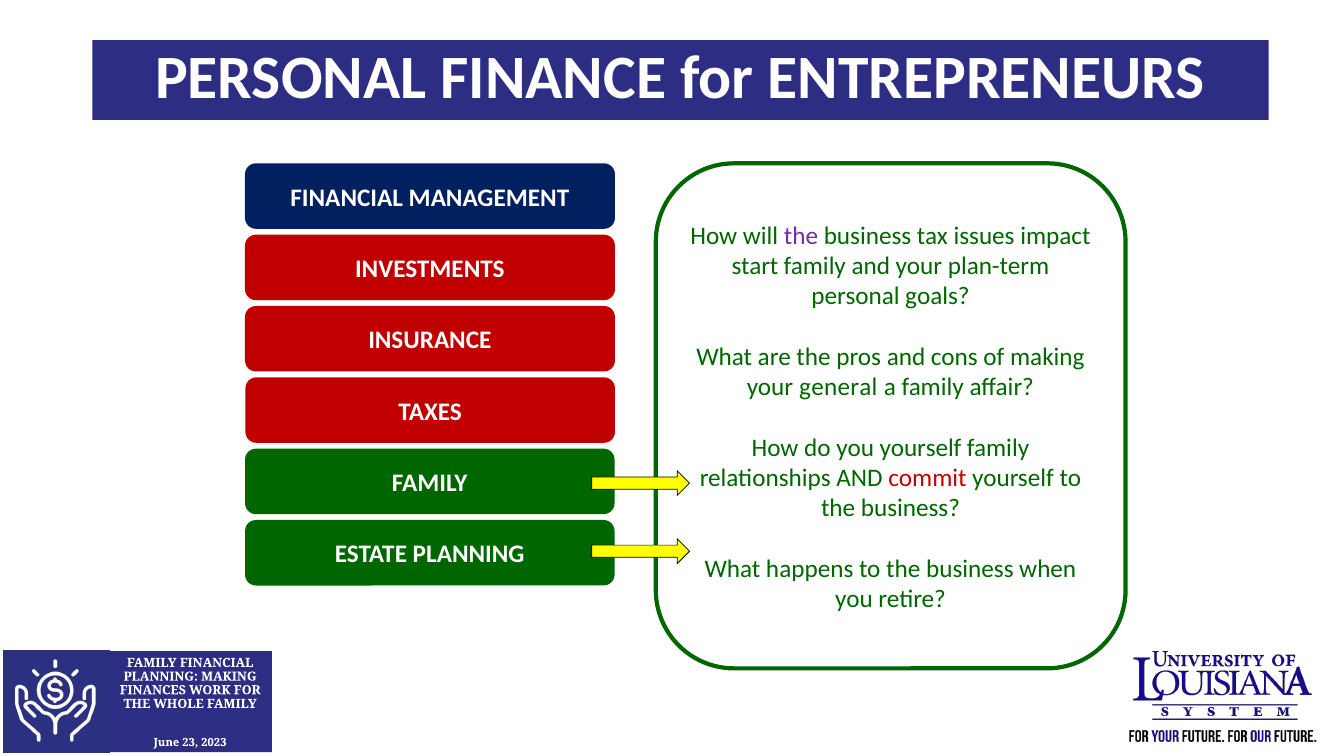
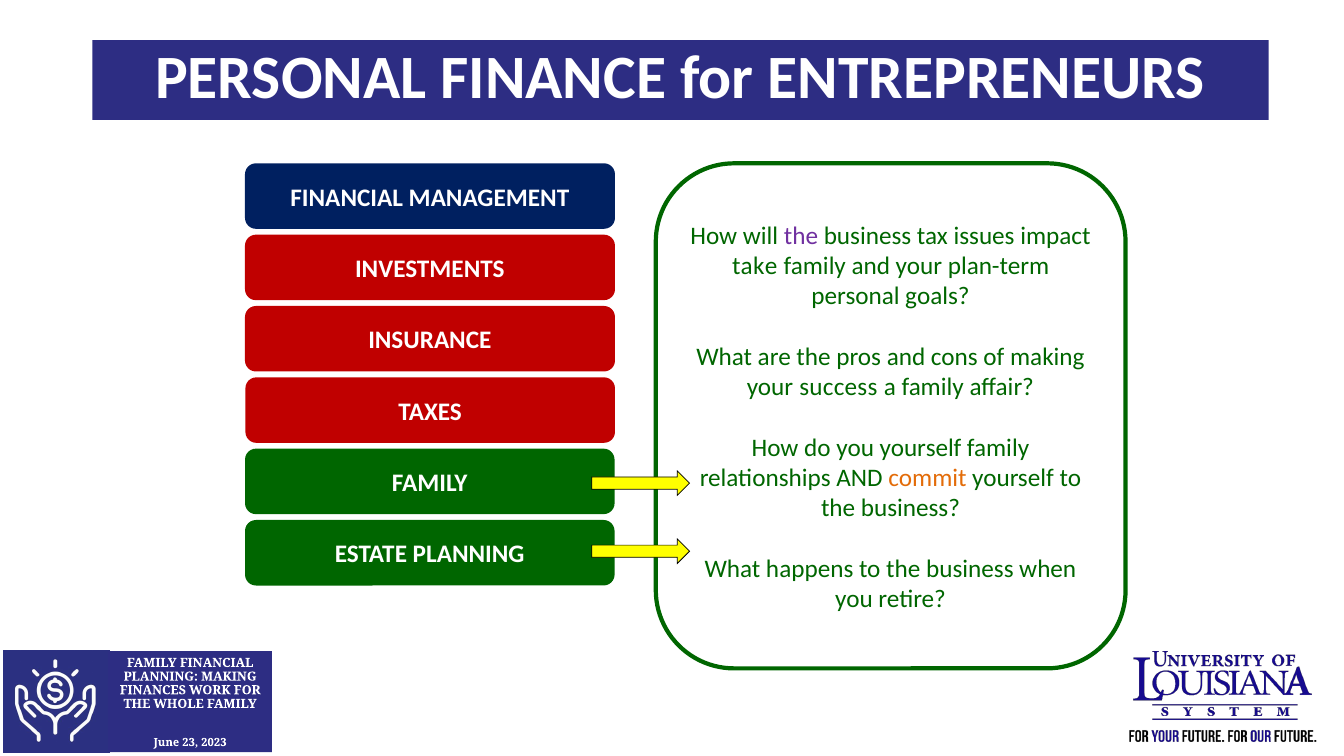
start: start -> take
general: general -> success
commit colour: red -> orange
